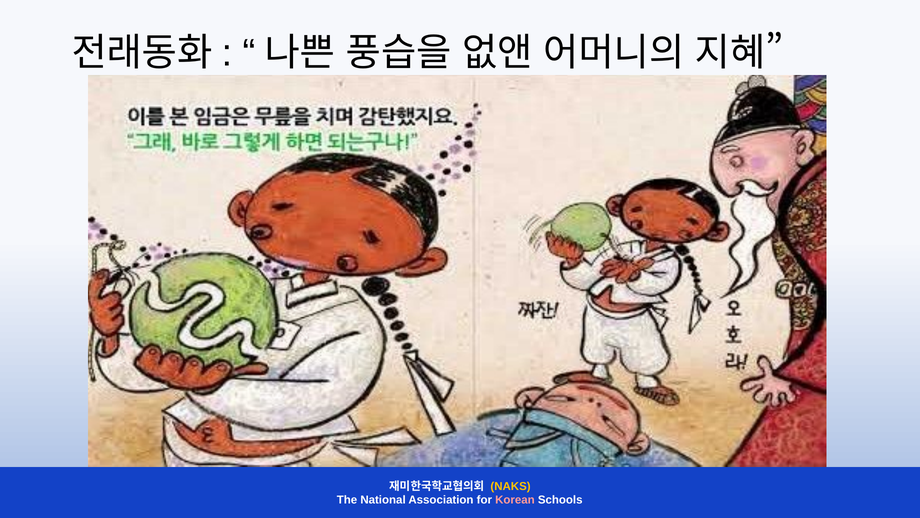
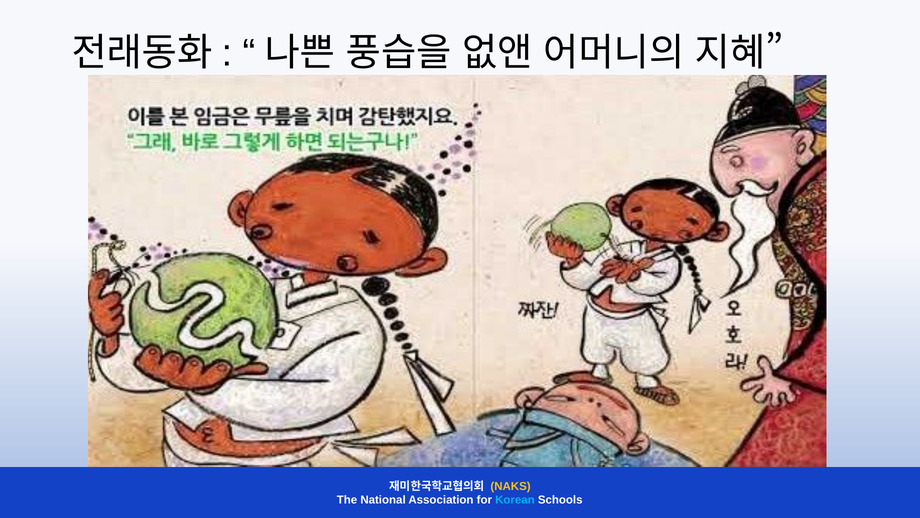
Korean colour: pink -> light blue
